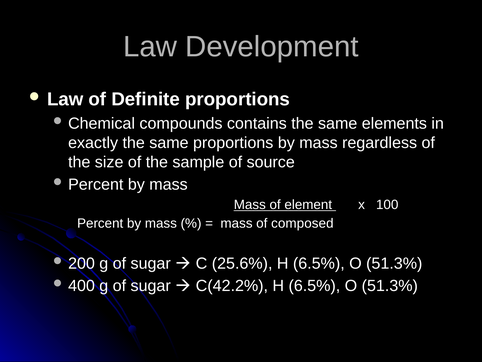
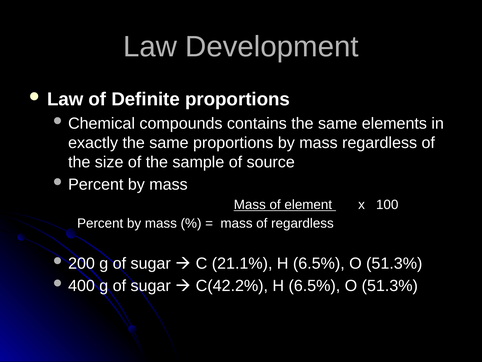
of composed: composed -> regardless
25.6%: 25.6% -> 21.1%
